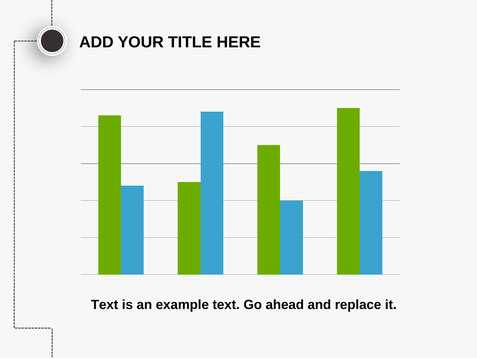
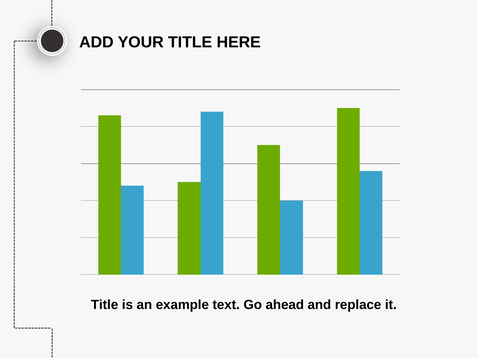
Text at (105, 305): Text -> Title
